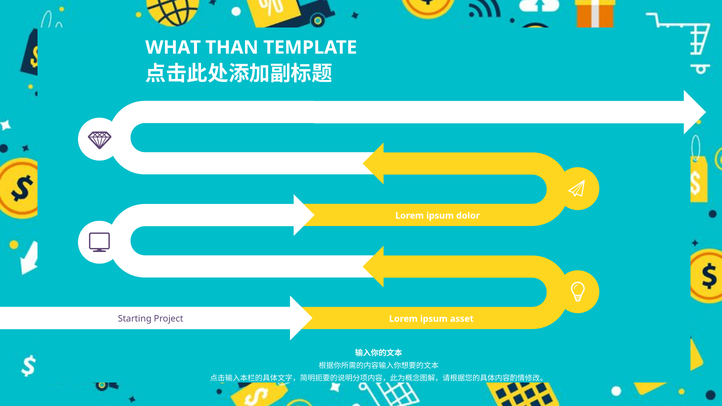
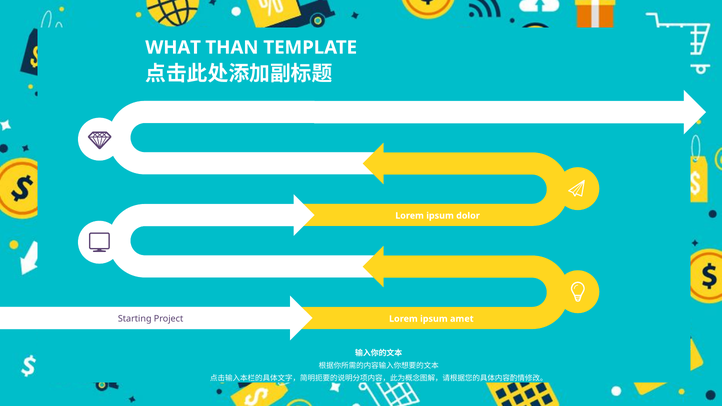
asset: asset -> amet
